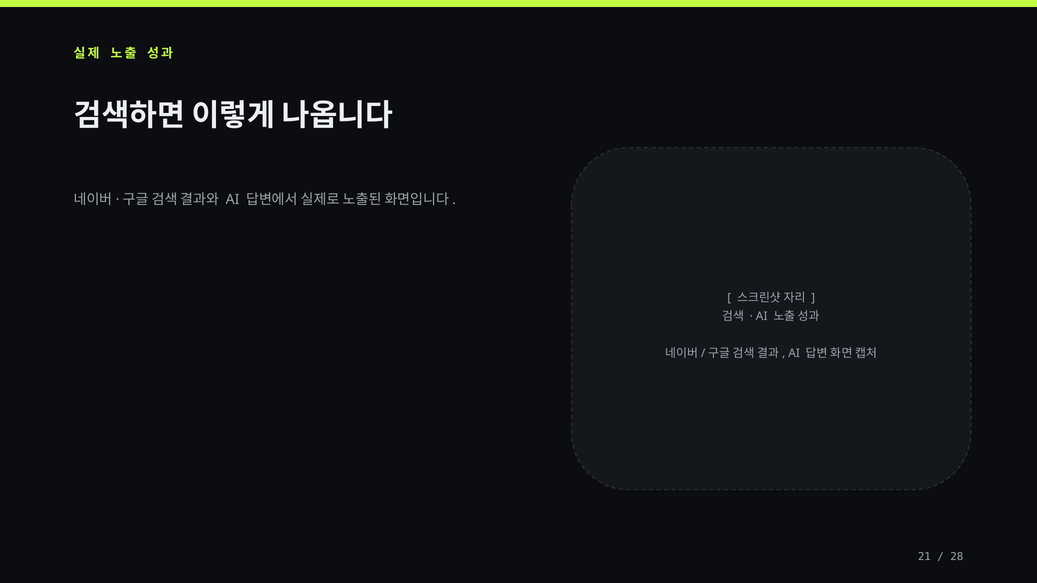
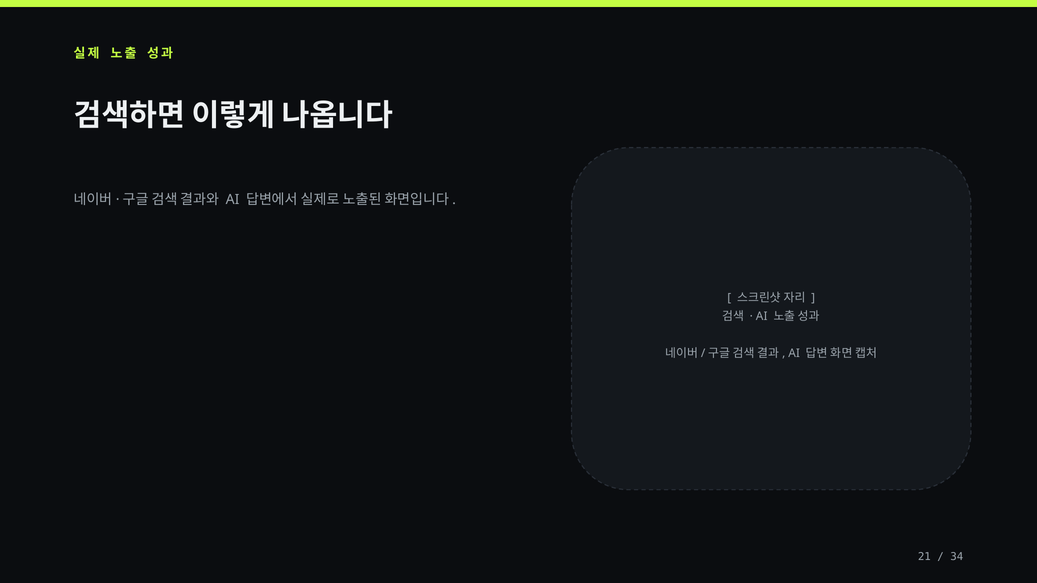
28: 28 -> 34
